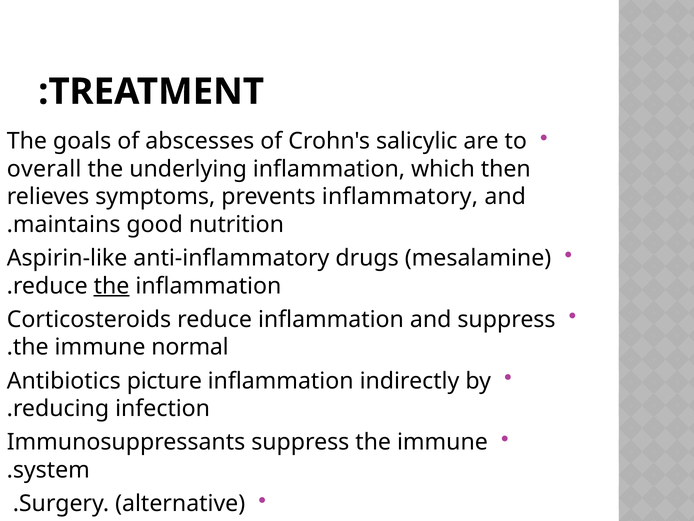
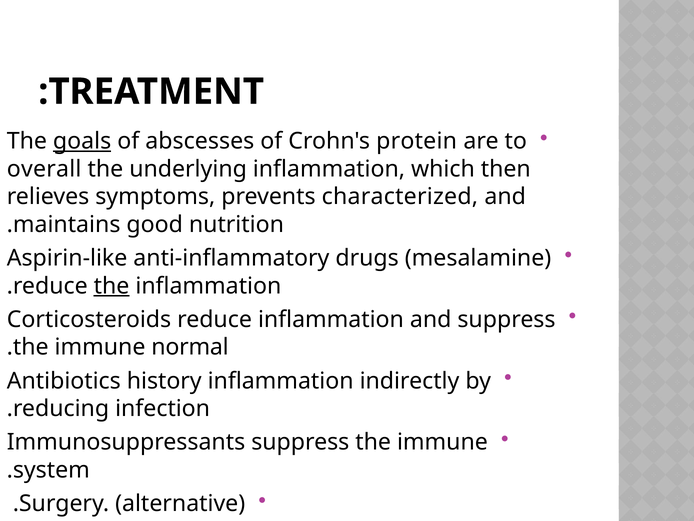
goals underline: none -> present
salicylic: salicylic -> protein
inflammatory: inflammatory -> characterized
picture: picture -> history
